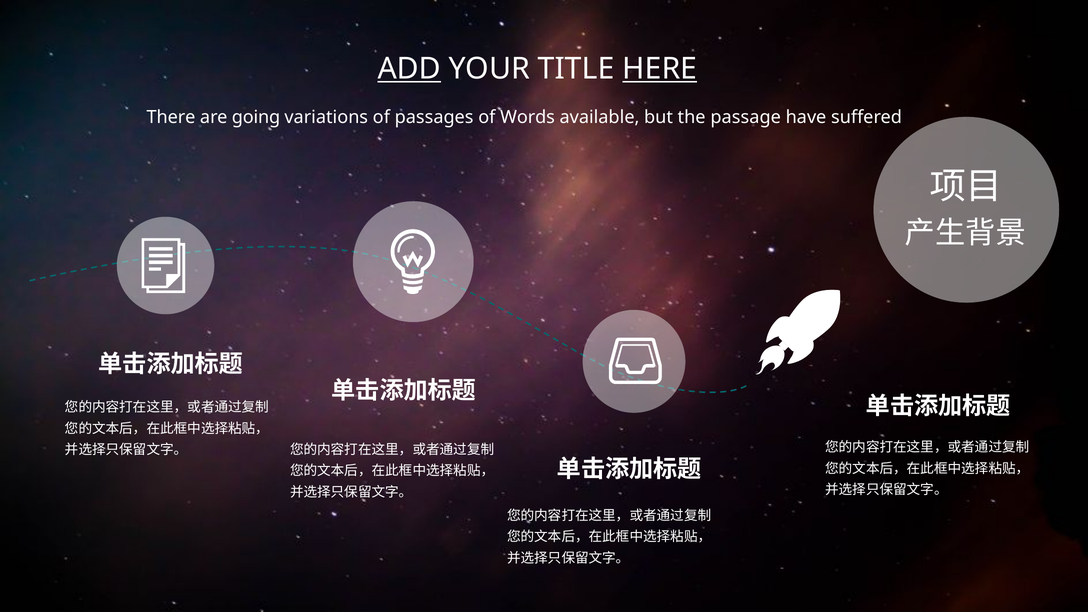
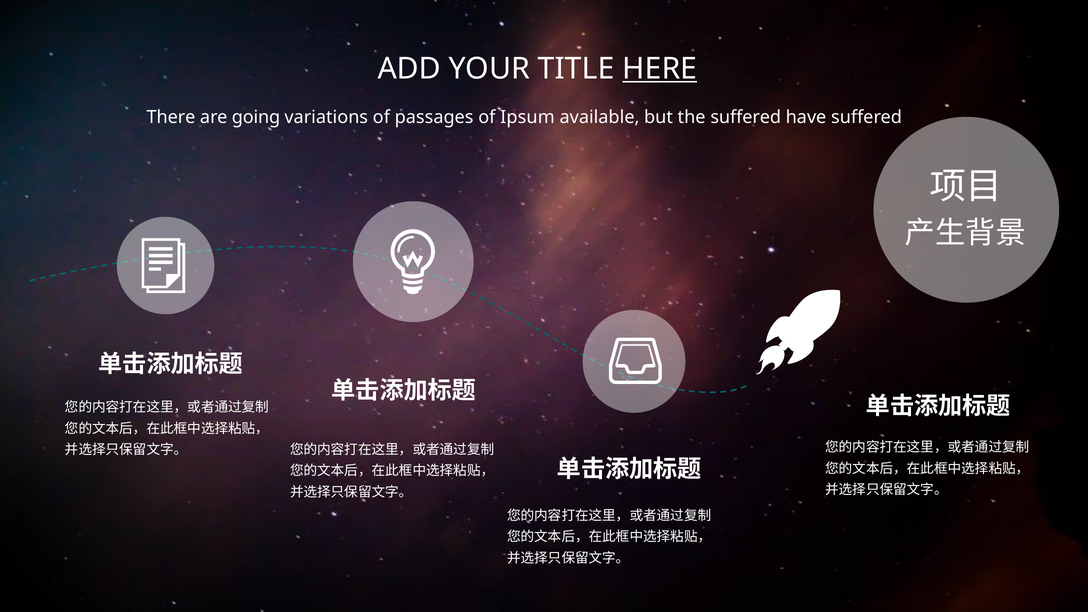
ADD underline: present -> none
Words: Words -> Ipsum
the passage: passage -> suffered
